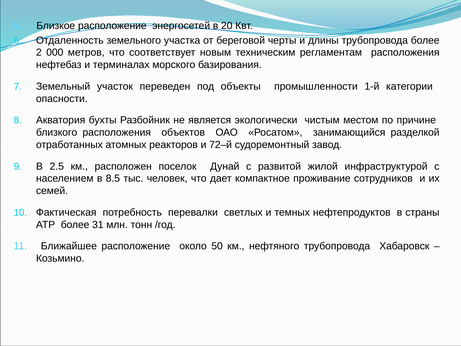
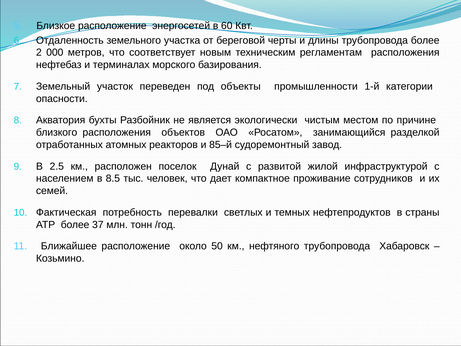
20: 20 -> 60
72–й: 72–й -> 85–й
31: 31 -> 37
